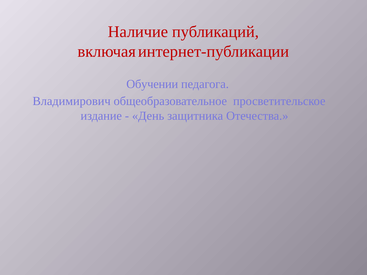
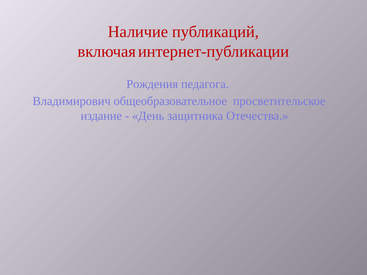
Обучении: Обучении -> Рождения
